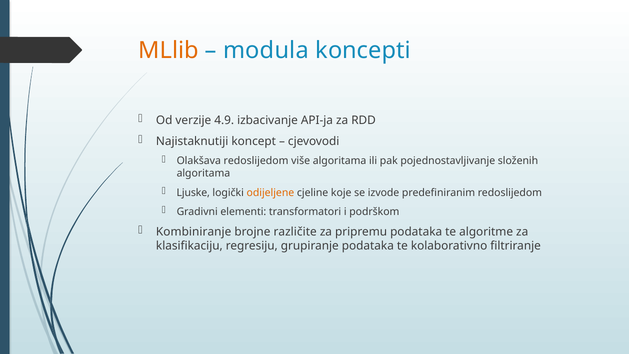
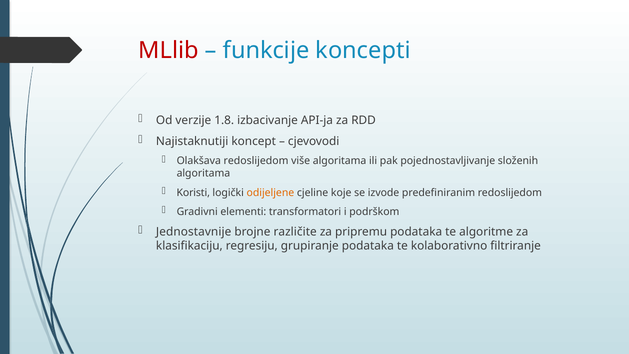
MLlib colour: orange -> red
modula: modula -> funkcije
4.9: 4.9 -> 1.8
Ljuske: Ljuske -> Koristi
Kombiniranje: Kombiniranje -> Jednostavnije
